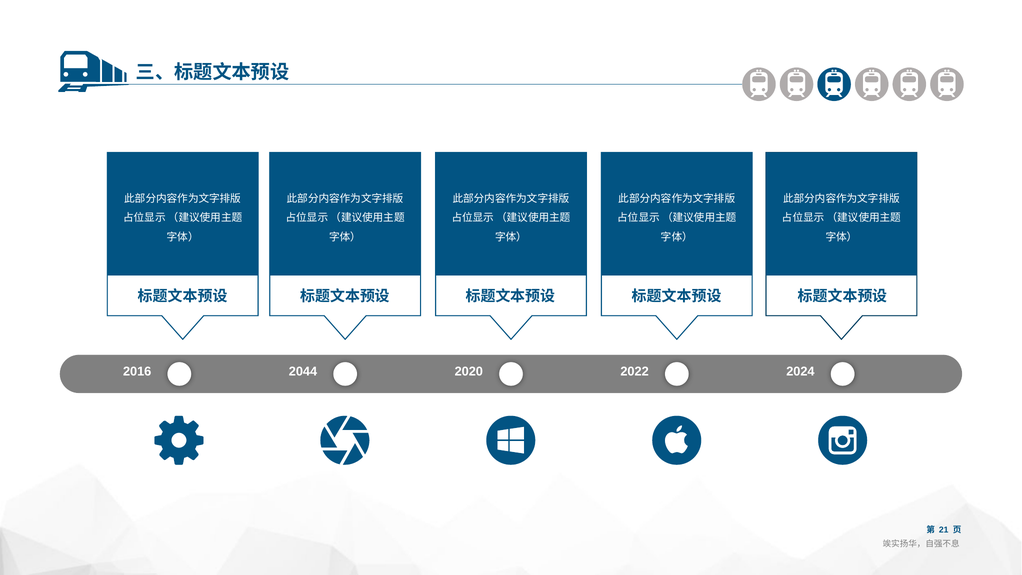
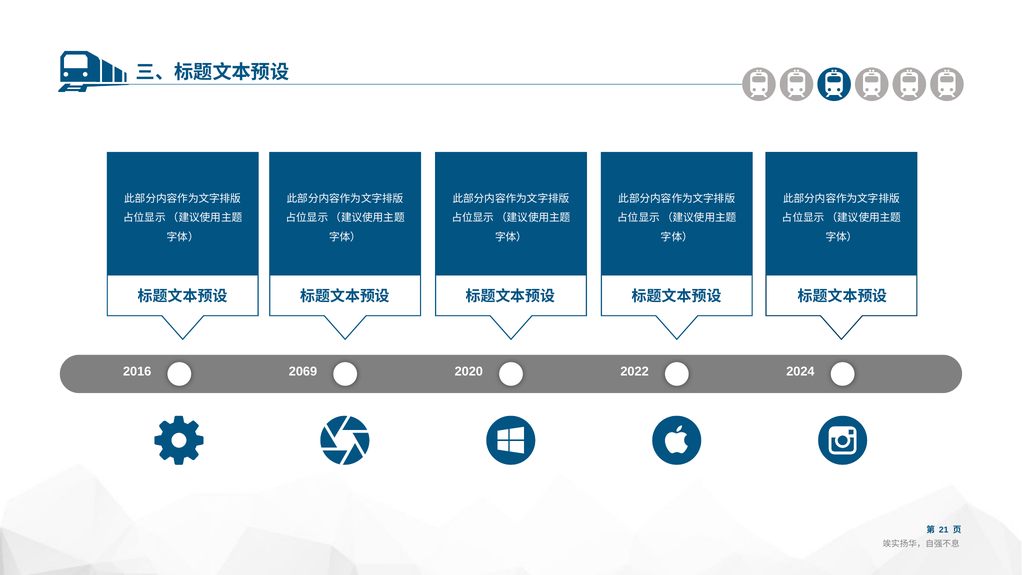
2044: 2044 -> 2069
